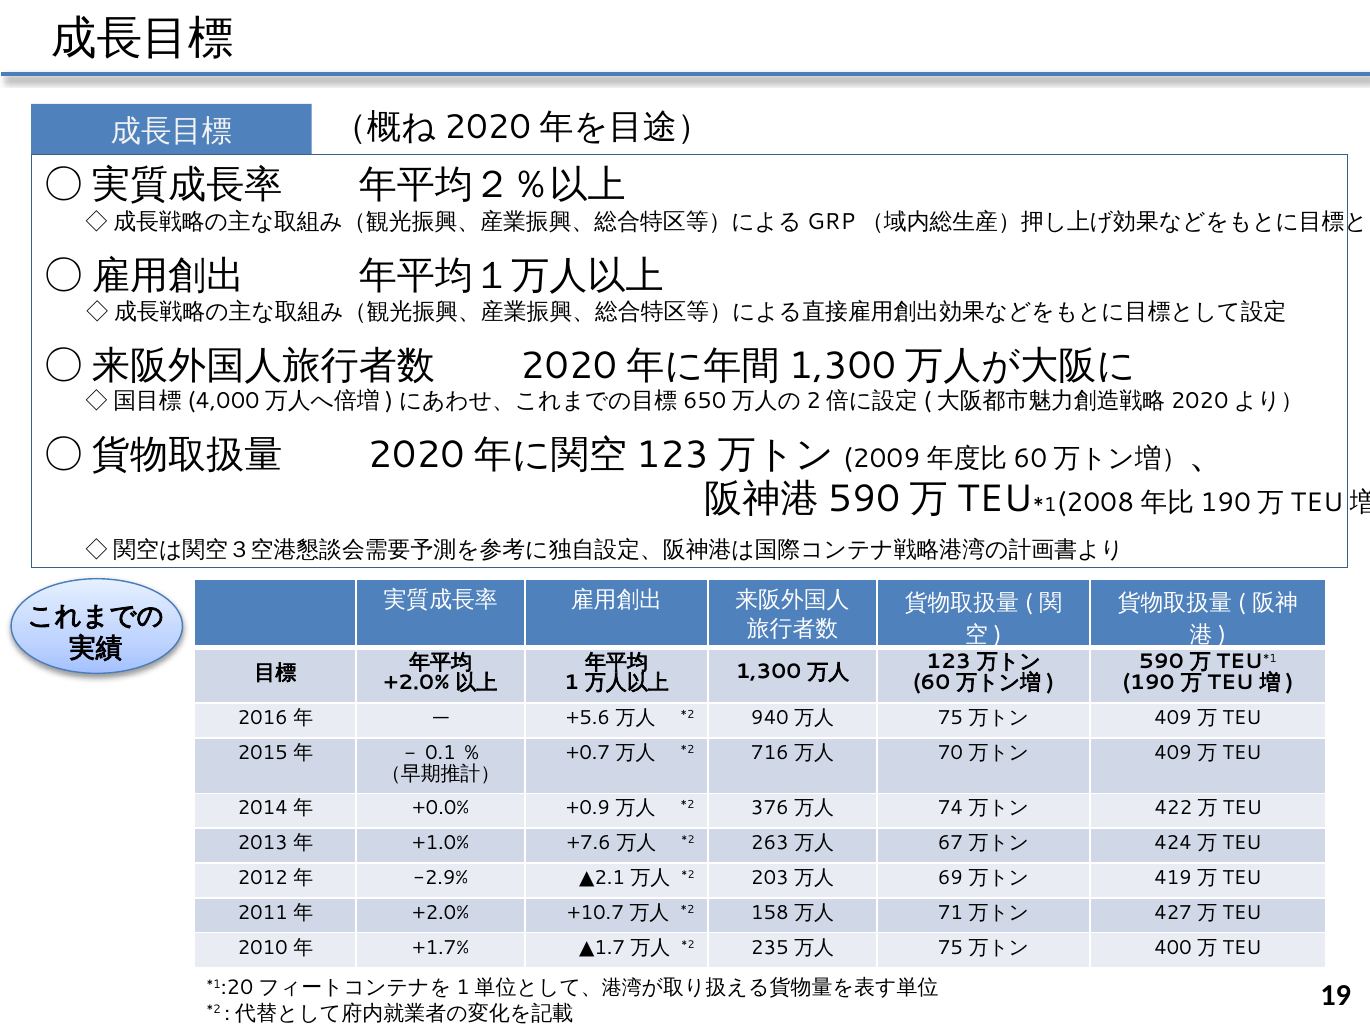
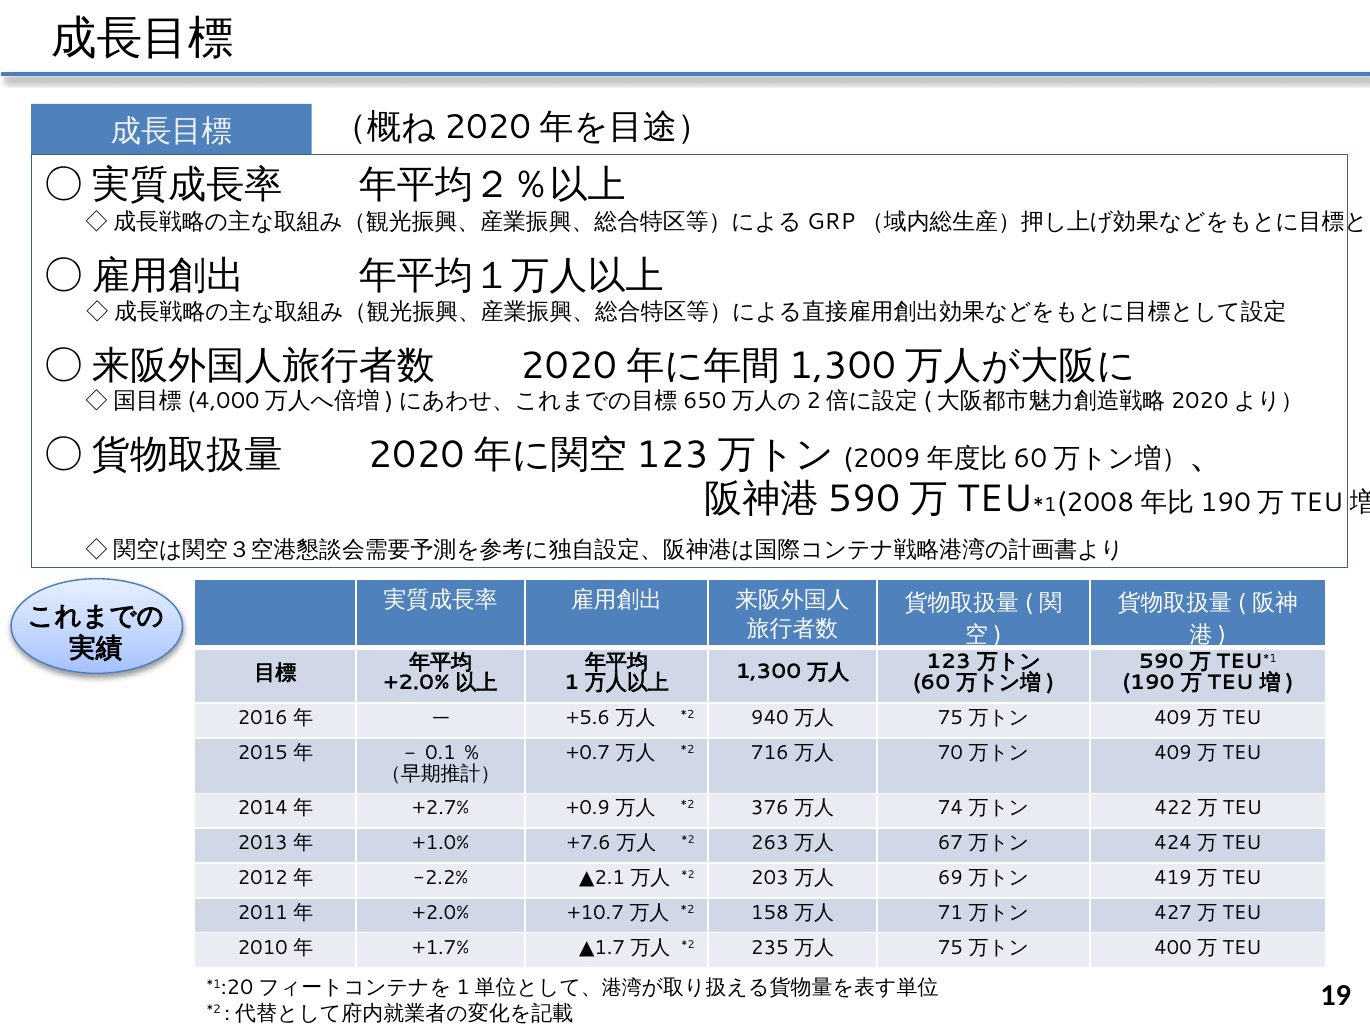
+0.0%: +0.0% -> +2.7%
-2.9%: -2.9% -> -2.2%
